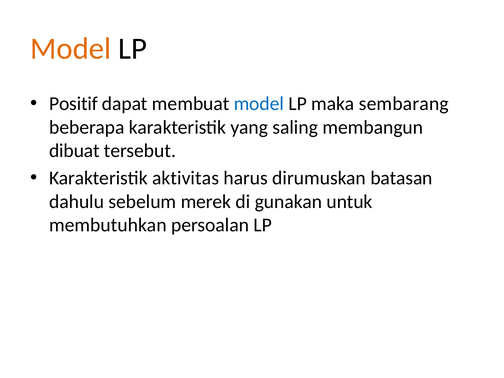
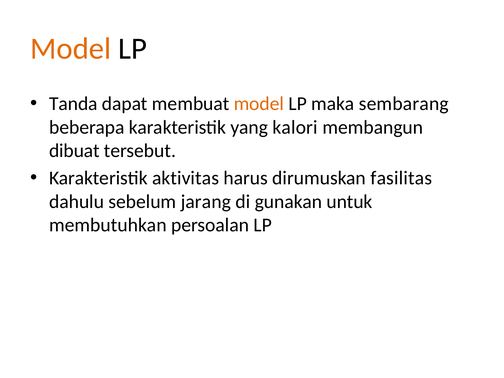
Positif: Positif -> Tanda
model at (259, 104) colour: blue -> orange
saling: saling -> kalori
batasan: batasan -> fasilitas
merek: merek -> jarang
